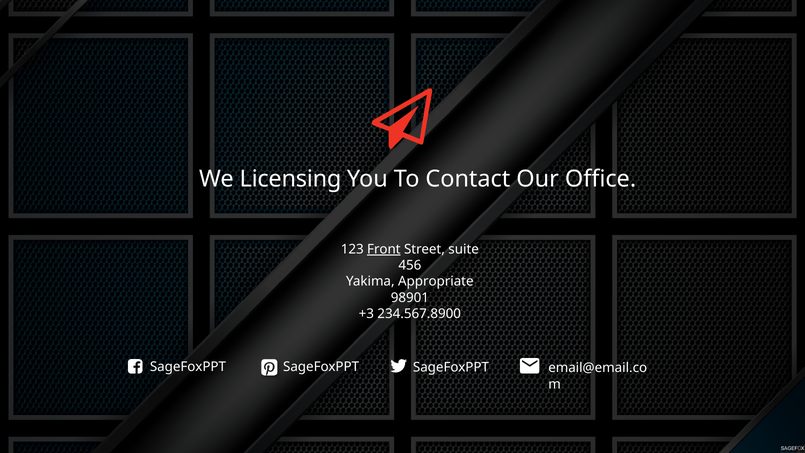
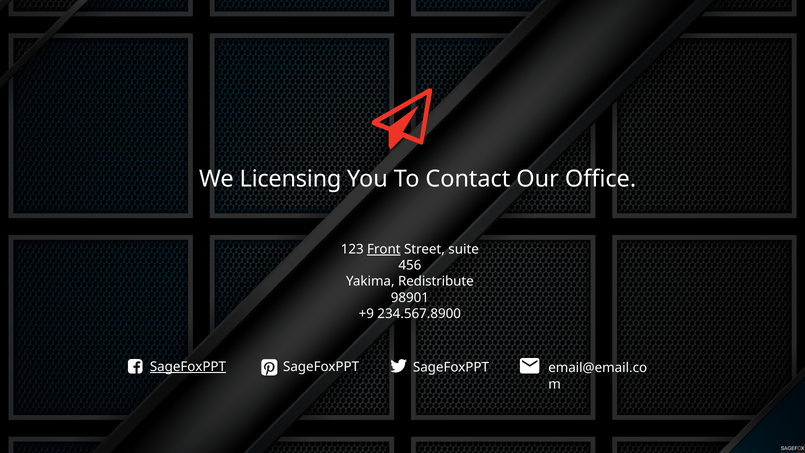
Appropriate: Appropriate -> Redistribute
+3: +3 -> +9
SageFoxPPT at (188, 366) underline: none -> present
